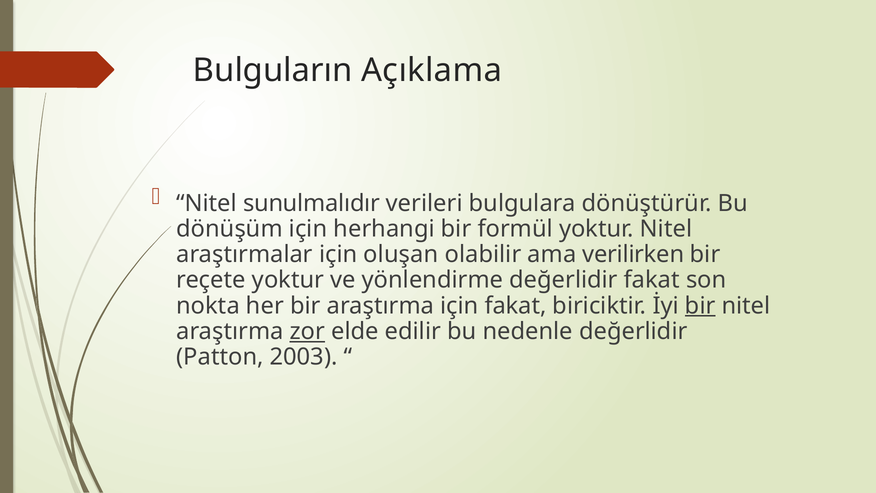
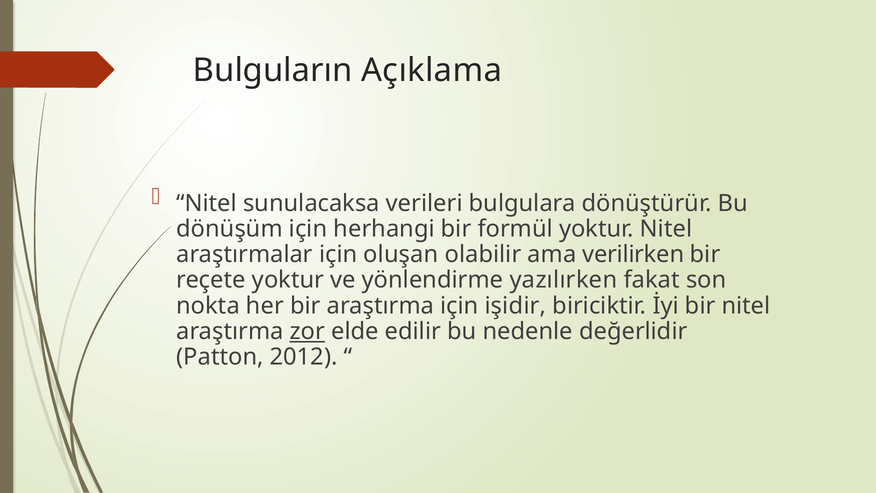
sunulmalıdır: sunulmalıdır -> sunulacaksa
yönlendirme değerlidir: değerlidir -> yazılırken
için fakat: fakat -> işidir
bir at (700, 306) underline: present -> none
2003: 2003 -> 2012
